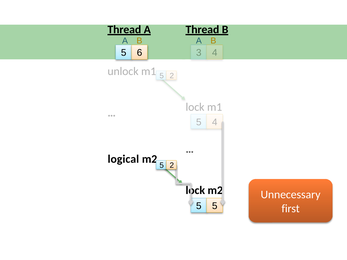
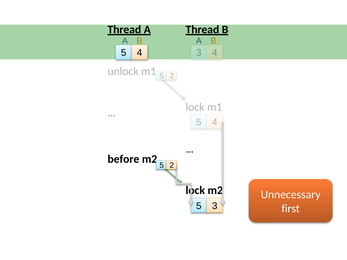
6 at (140, 53): 6 -> 4
logical: logical -> before
5 at (215, 206): 5 -> 3
